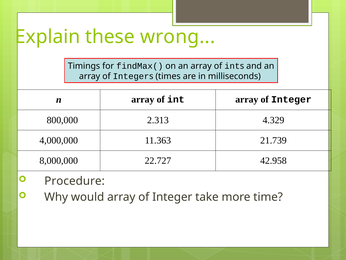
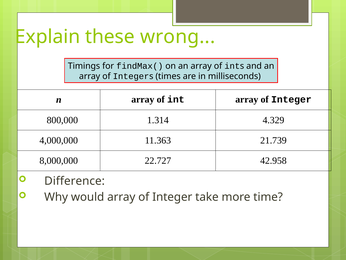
2.313: 2.313 -> 1.314
Procedure: Procedure -> Difference
